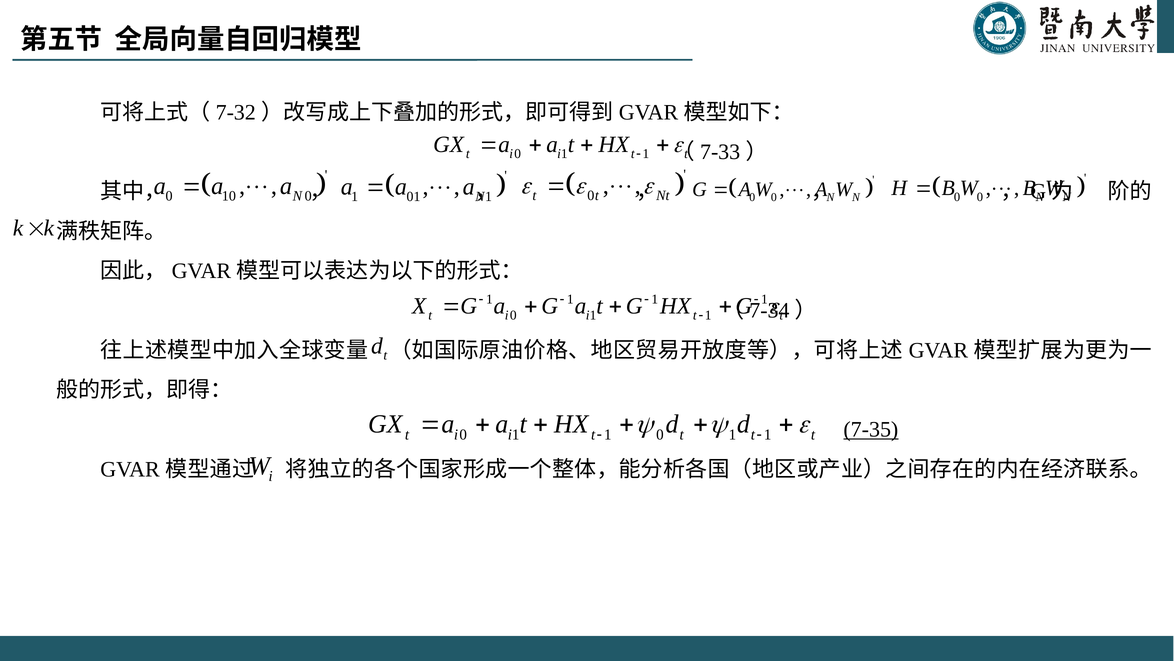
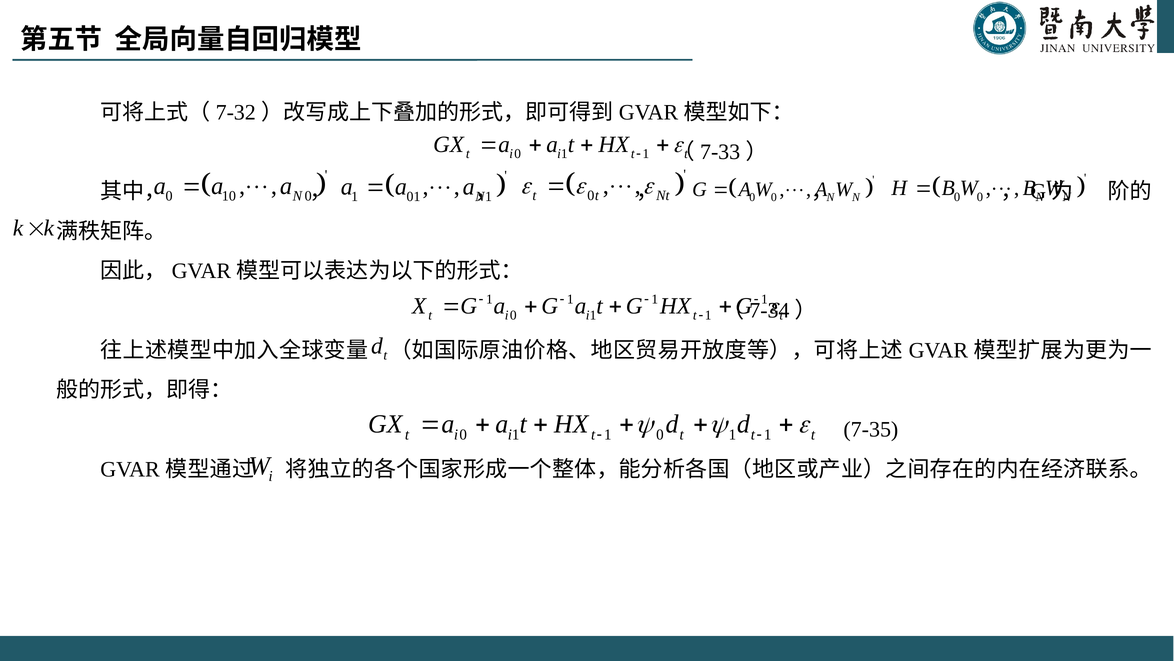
7-35 underline: present -> none
